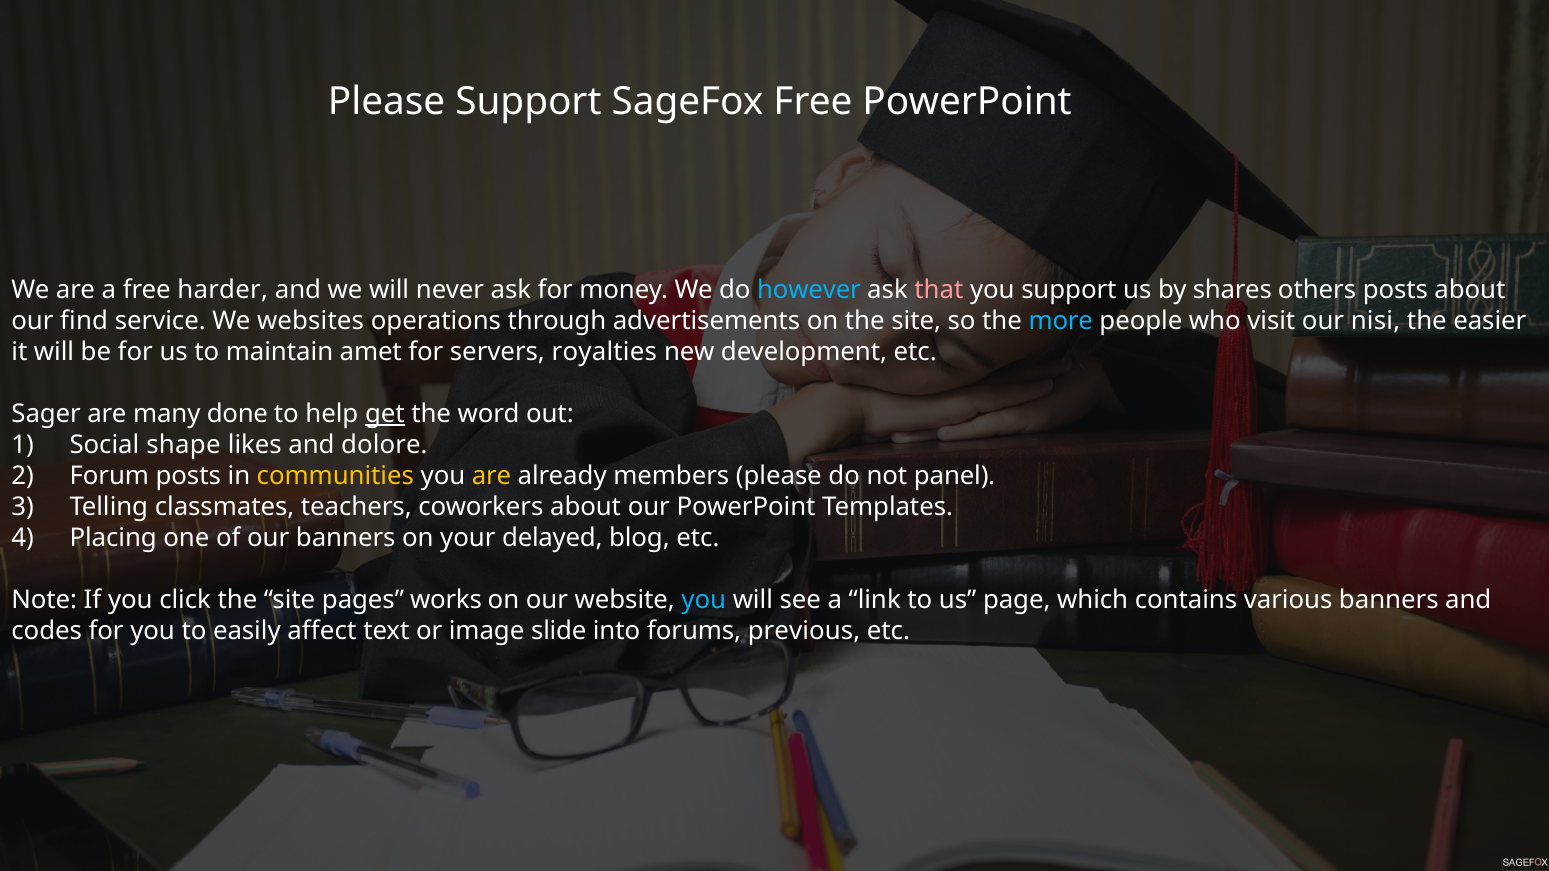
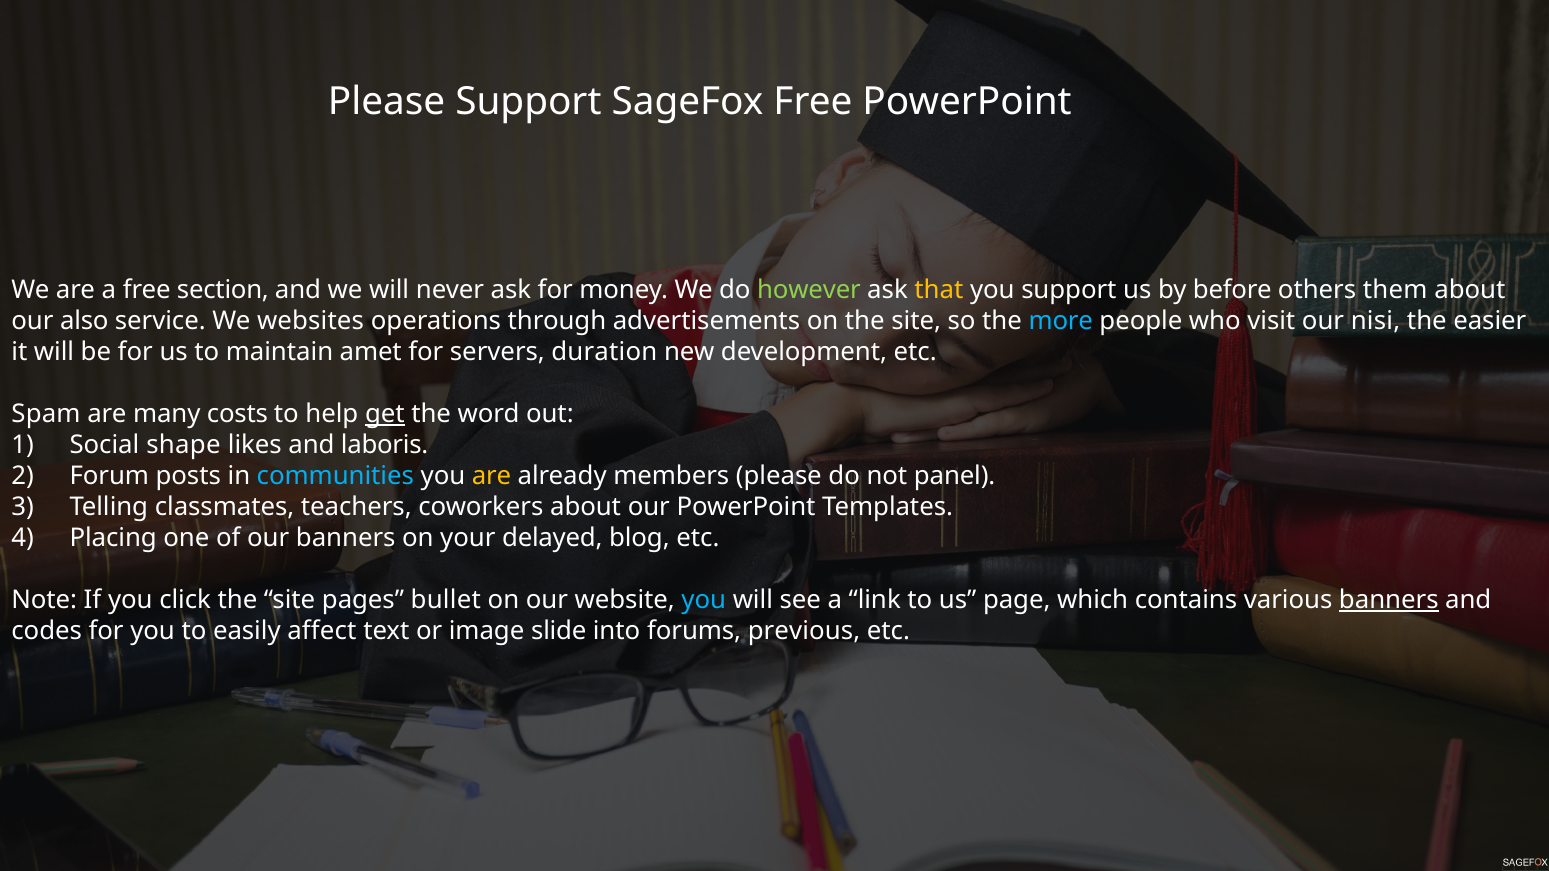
harder: harder -> section
however colour: light blue -> light green
that colour: pink -> yellow
shares: shares -> before
others posts: posts -> them
find: find -> also
royalties: royalties -> duration
Sager: Sager -> Spam
done: done -> costs
dolore: dolore -> laboris
communities colour: yellow -> light blue
works: works -> bullet
banners at (1389, 600) underline: none -> present
